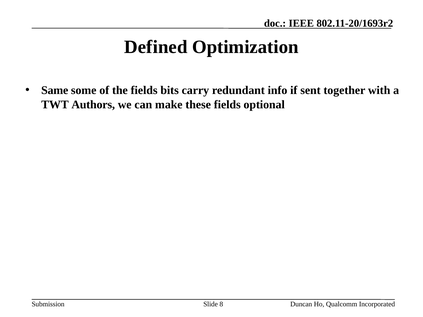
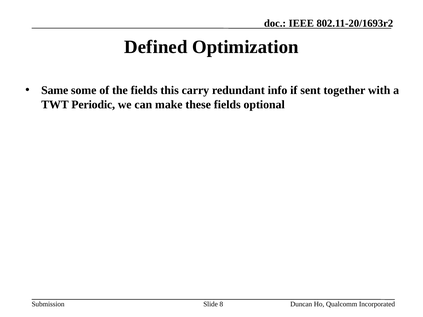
bits: bits -> this
Authors: Authors -> Periodic
